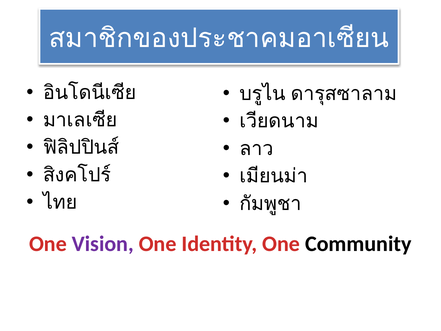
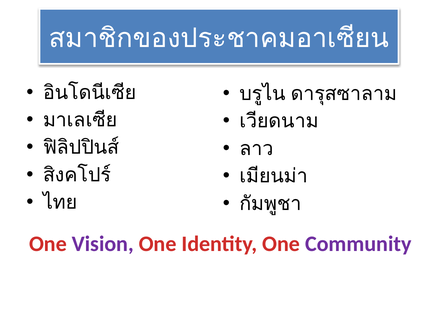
Community colour: black -> purple
